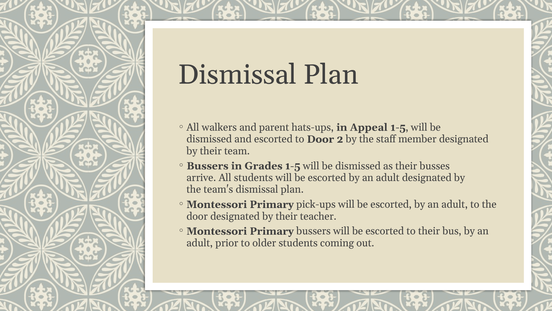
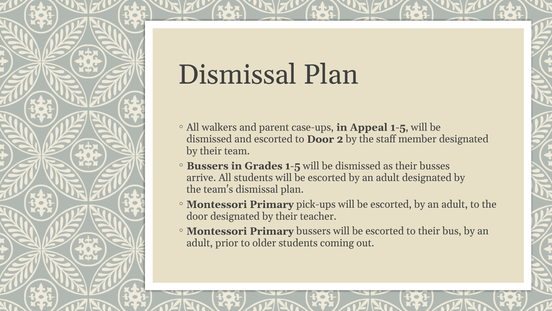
hats-ups: hats-ups -> case-ups
